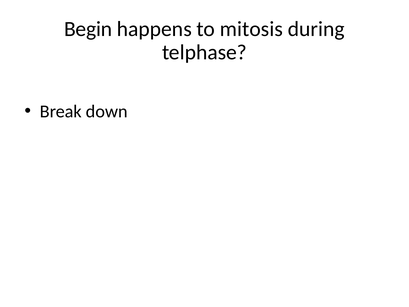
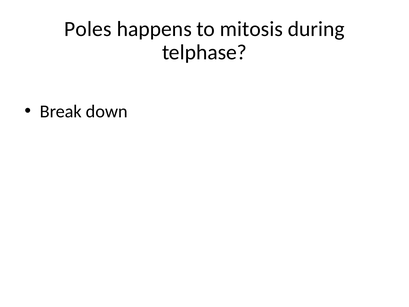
Begin: Begin -> Poles
